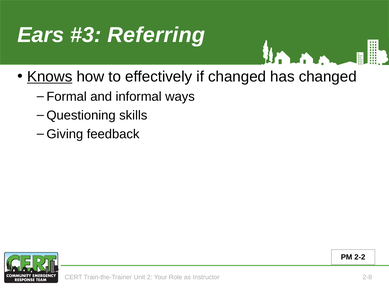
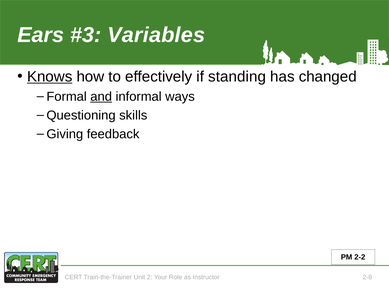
Referring: Referring -> Variables
if changed: changed -> standing
and underline: none -> present
